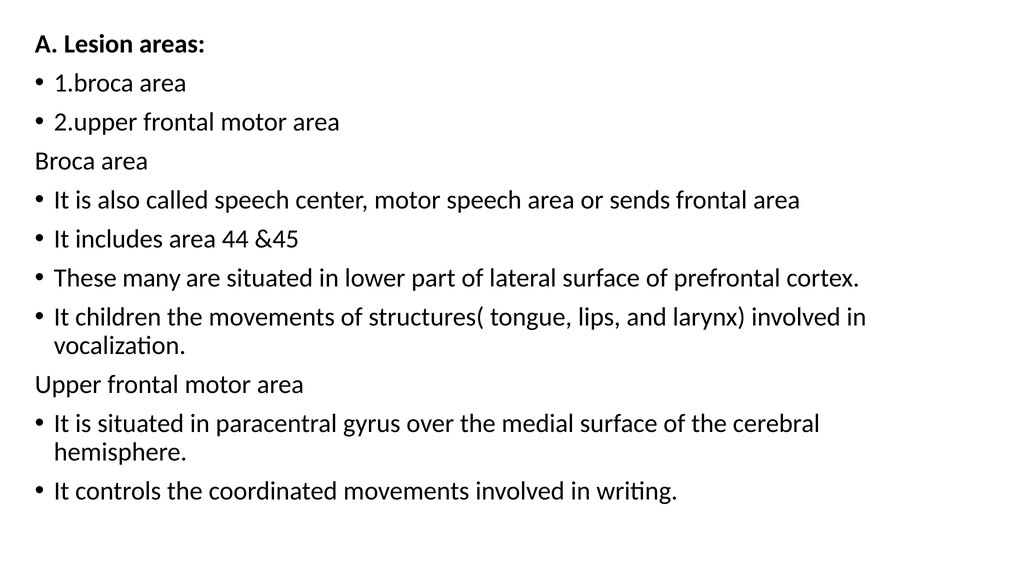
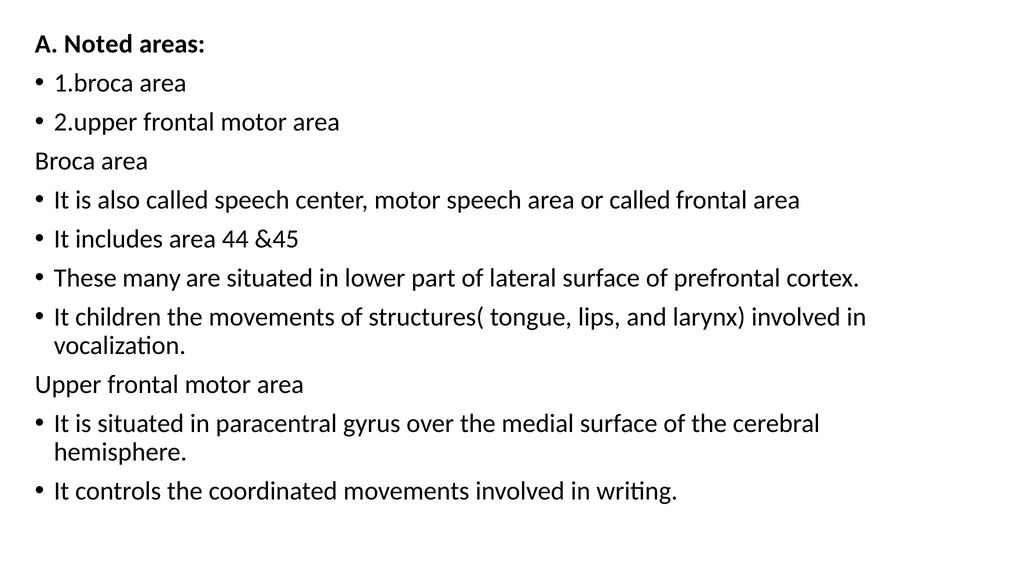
Lesion: Lesion -> Noted
or sends: sends -> called
